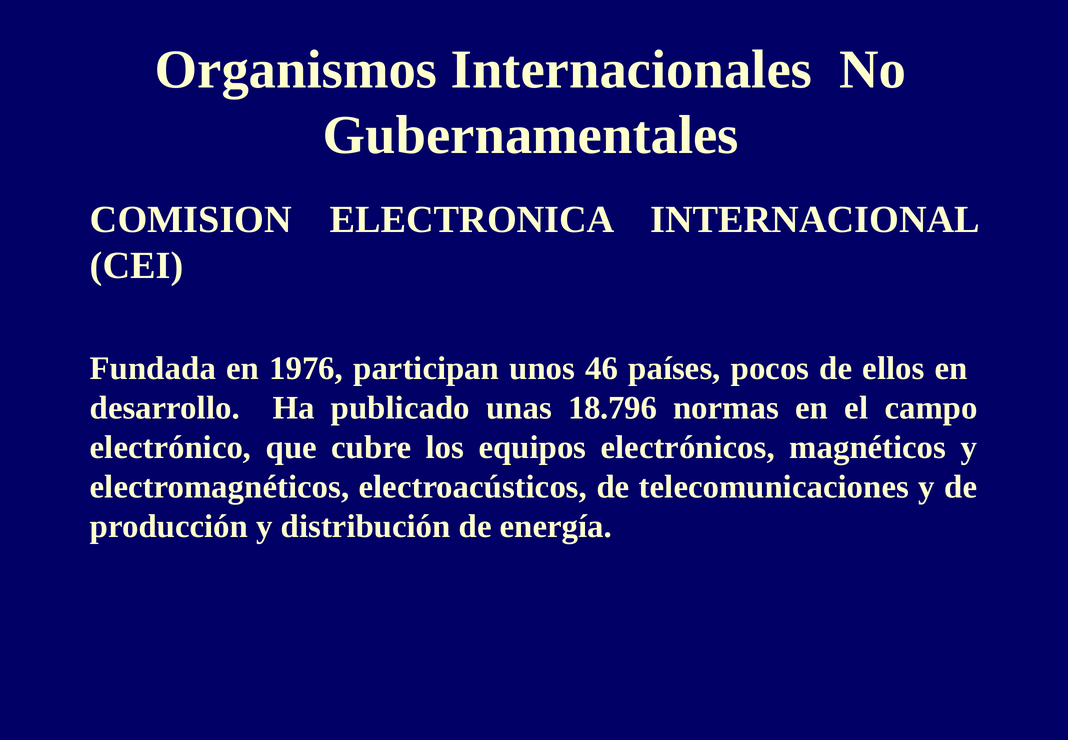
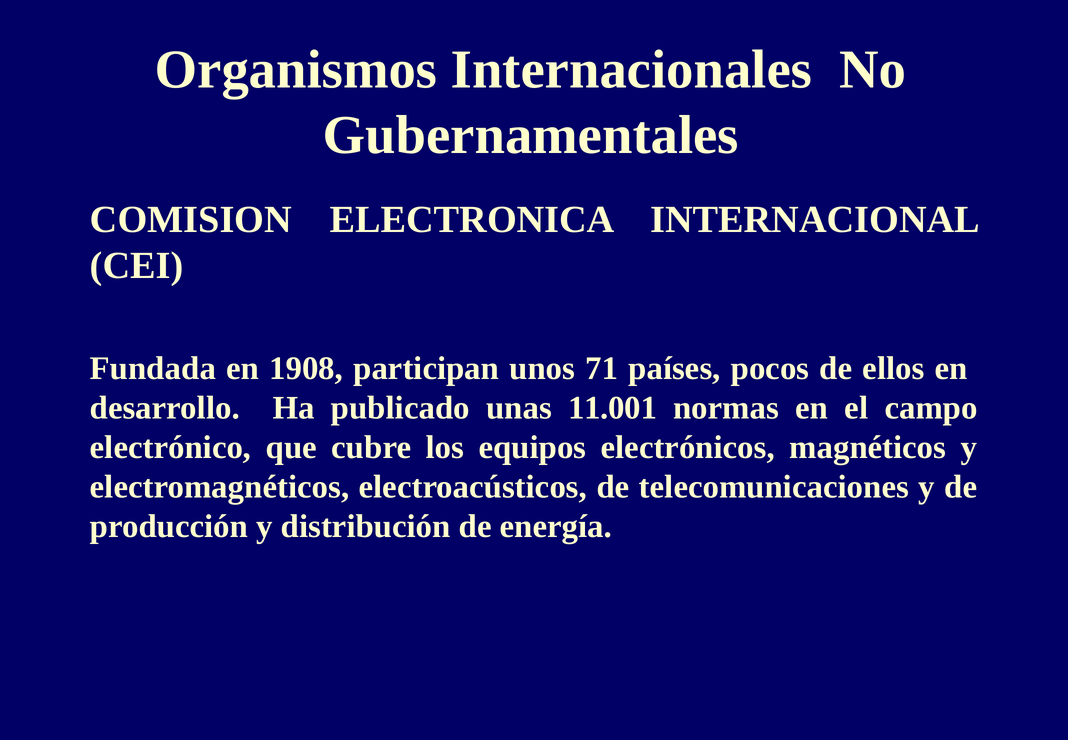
1976: 1976 -> 1908
46: 46 -> 71
18.796: 18.796 -> 11.001
